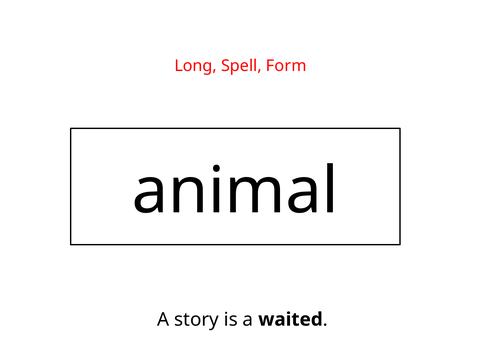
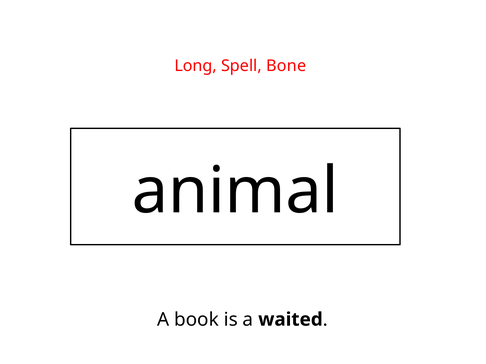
Form: Form -> Bone
story: story -> book
